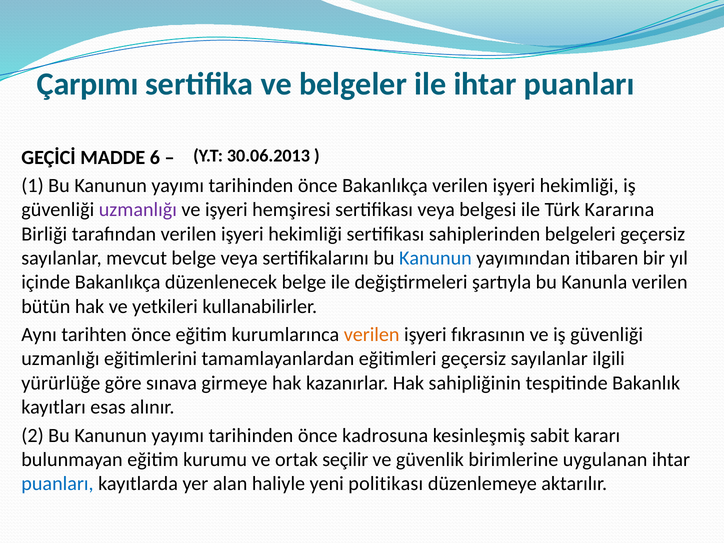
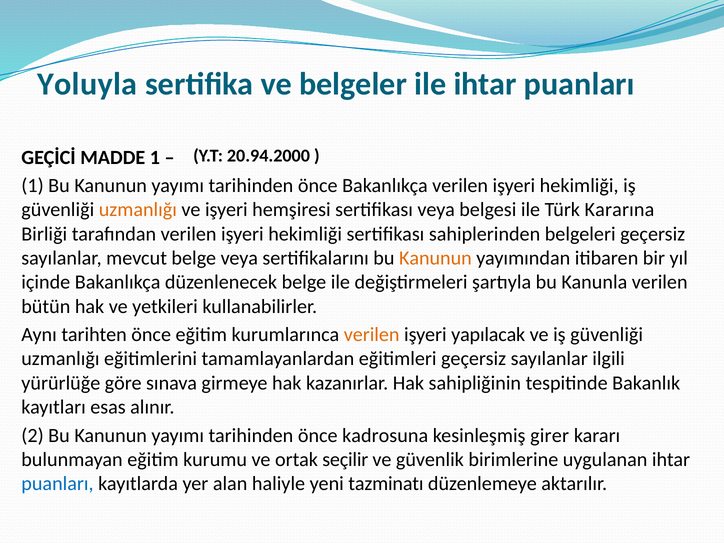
Çarpımı: Çarpımı -> Yoluyla
30.06.2013: 30.06.2013 -> 20.94.2000
MADDE 6: 6 -> 1
uzmanlığı at (138, 210) colour: purple -> orange
Kanunun at (435, 258) colour: blue -> orange
fıkrasının: fıkrasının -> yapılacak
sabit: sabit -> girer
politikası: politikası -> tazminatı
